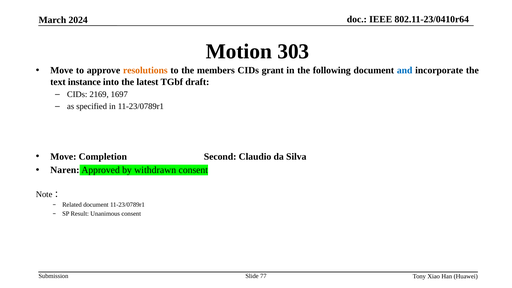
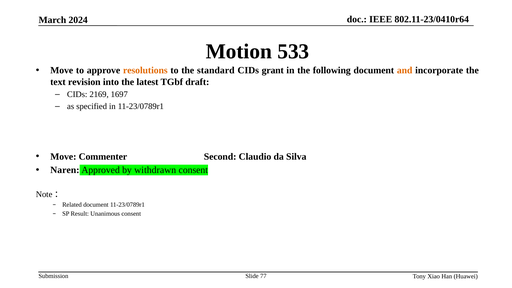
303: 303 -> 533
members: members -> standard
and colour: blue -> orange
instance: instance -> revision
Completion: Completion -> Commenter
